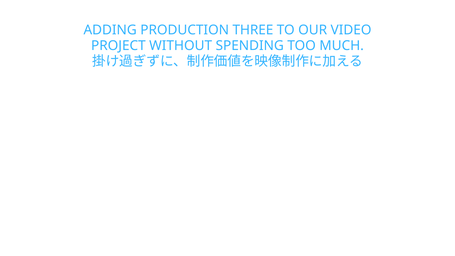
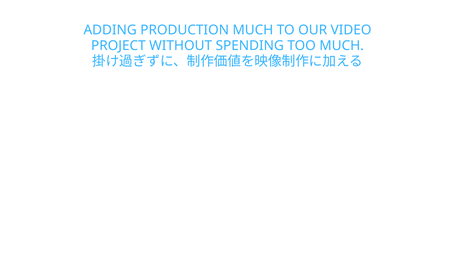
PRODUCTION THREE: THREE -> MUCH
